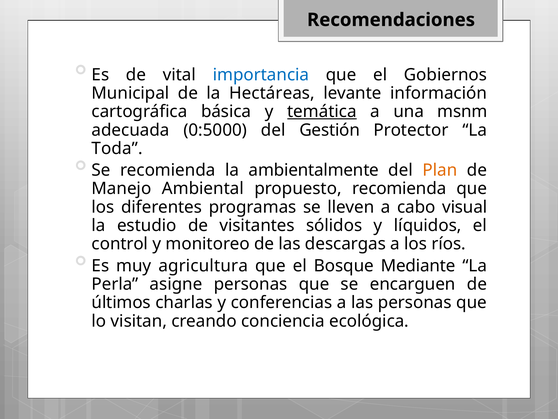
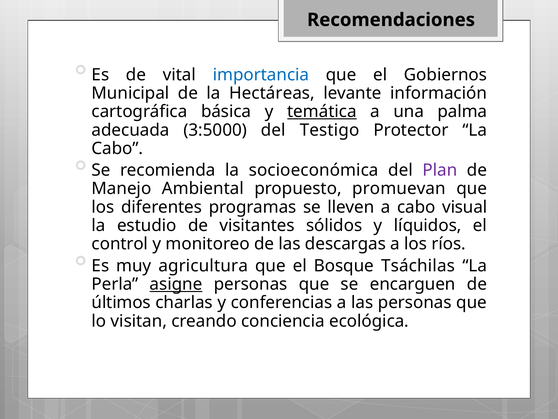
msnm: msnm -> palma
0:5000: 0:5000 -> 3:5000
Gestión: Gestión -> Testigo
Toda at (117, 148): Toda -> Cabo
ambientalmente: ambientalmente -> socioeconómica
Plan colour: orange -> purple
propuesto recomienda: recomienda -> promuevan
Mediante: Mediante -> Tsáchilas
asigne underline: none -> present
